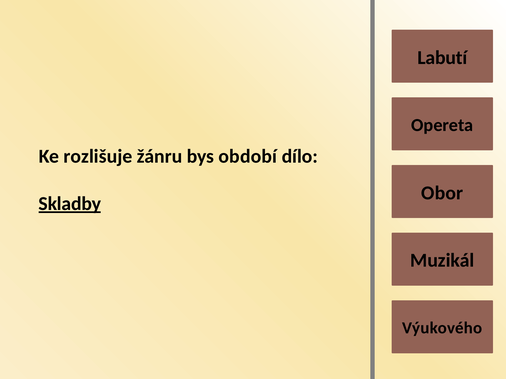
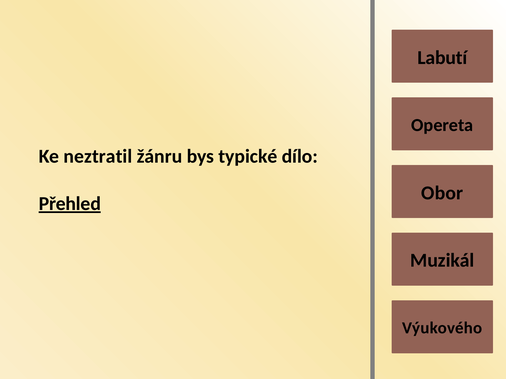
rozlišuje: rozlišuje -> neztratil
období: období -> typické
Skladby: Skladby -> Přehled
